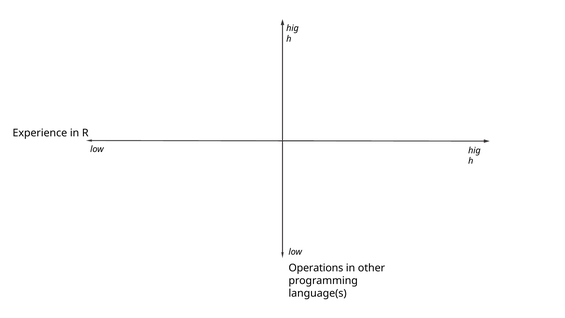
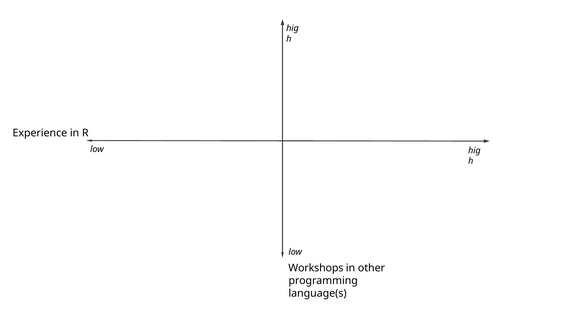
Operations: Operations -> Workshops
